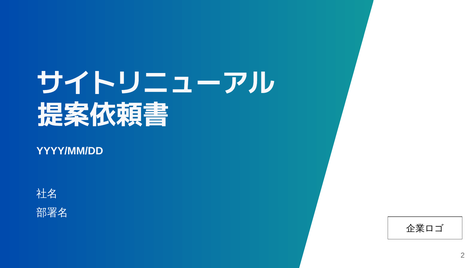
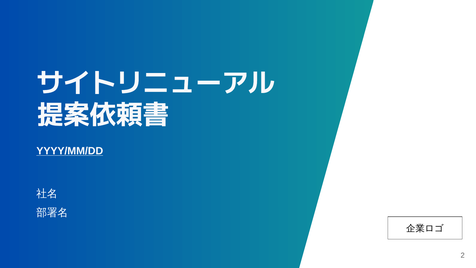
YYYY/MM/DD underline: none -> present
